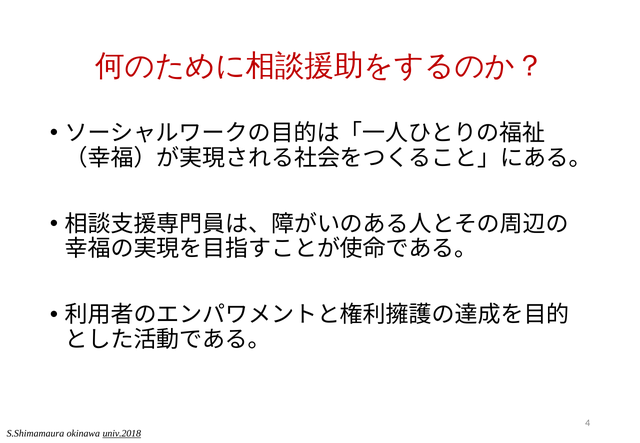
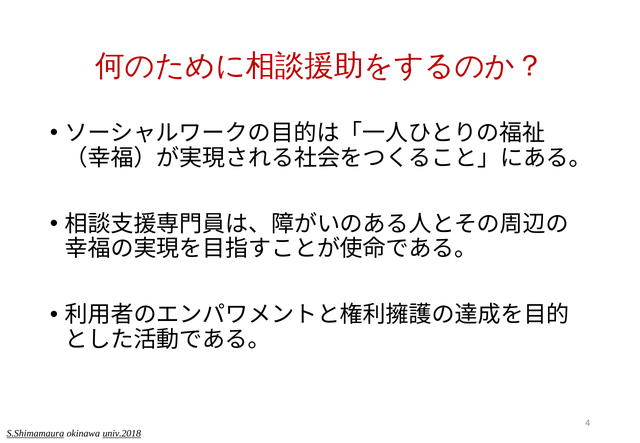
S.Shimamaura underline: none -> present
